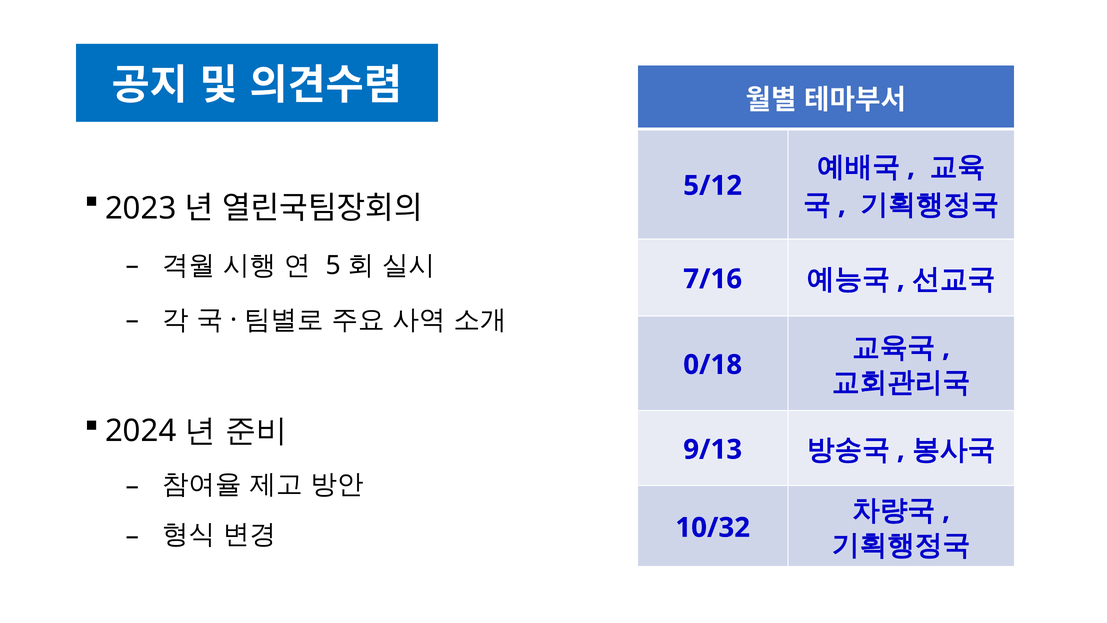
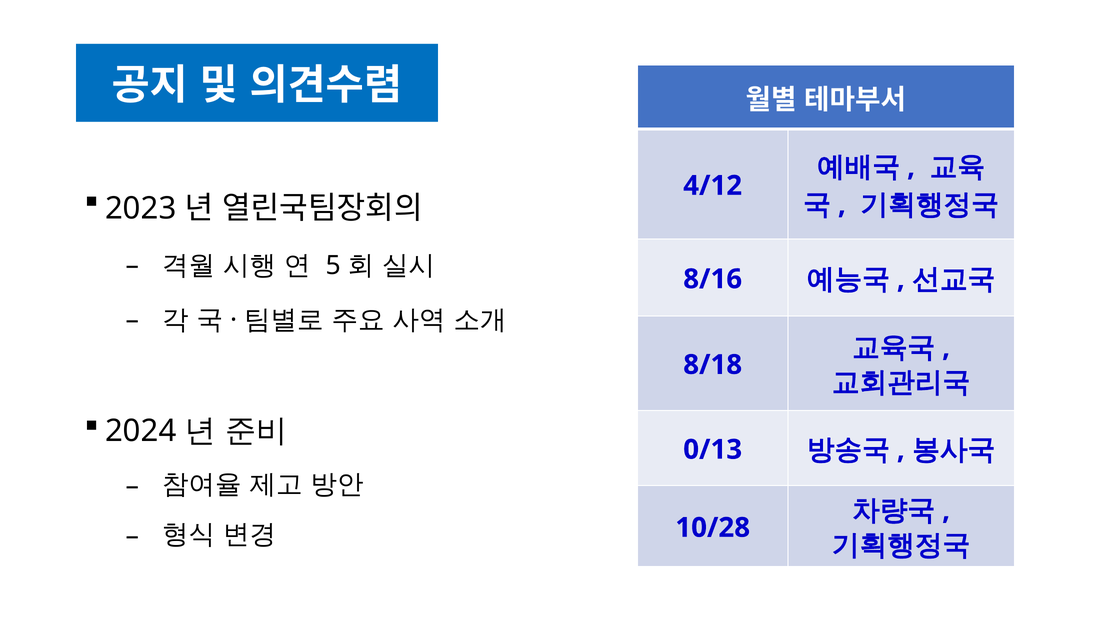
5/12: 5/12 -> 4/12
7/16: 7/16 -> 8/16
0/18: 0/18 -> 8/18
9/13: 9/13 -> 0/13
10/32: 10/32 -> 10/28
